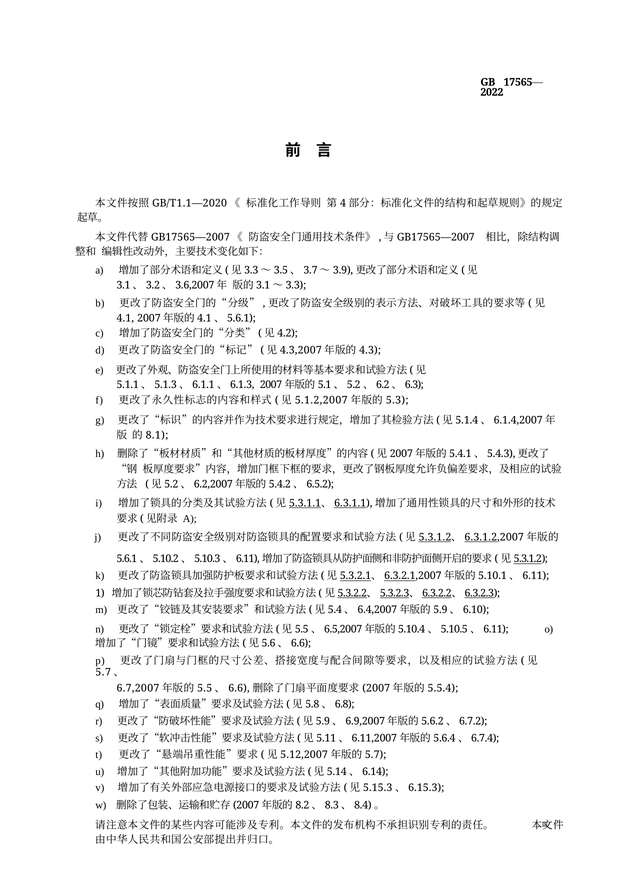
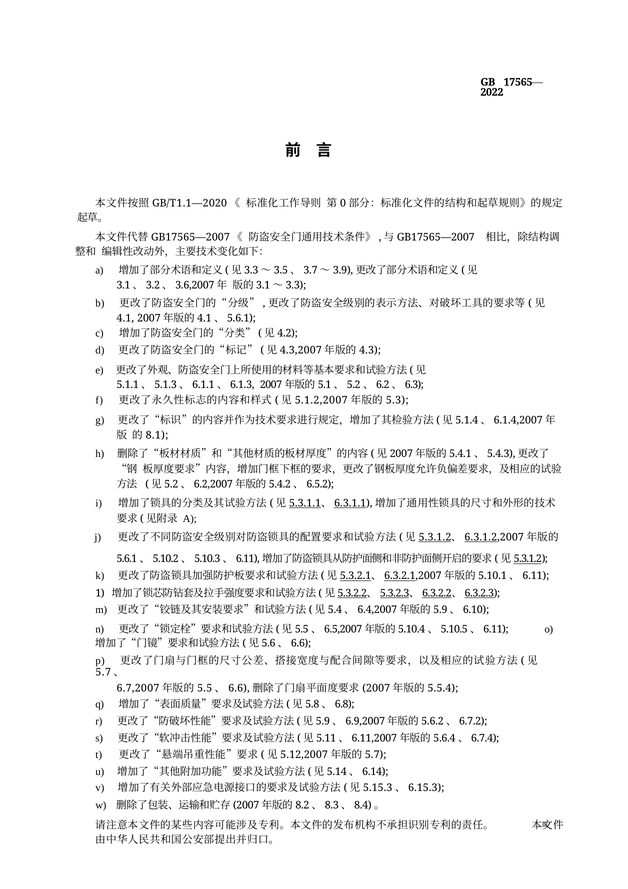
4: 4 -> 0
